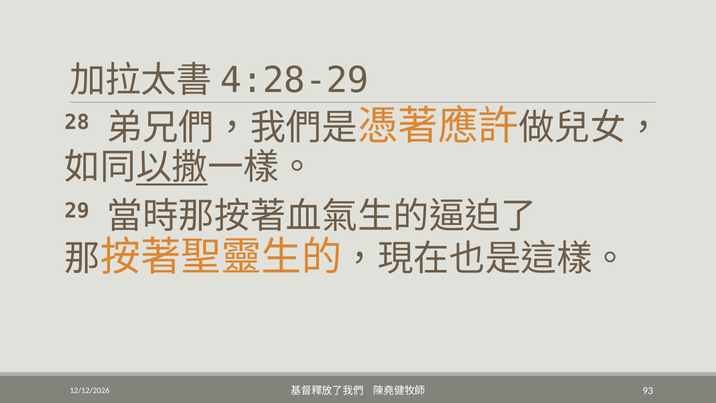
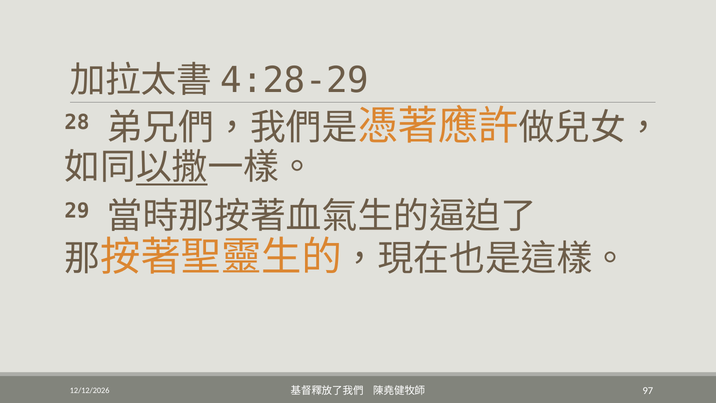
93: 93 -> 97
